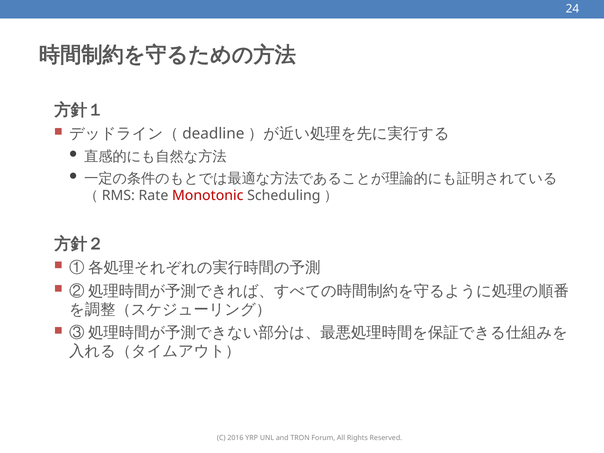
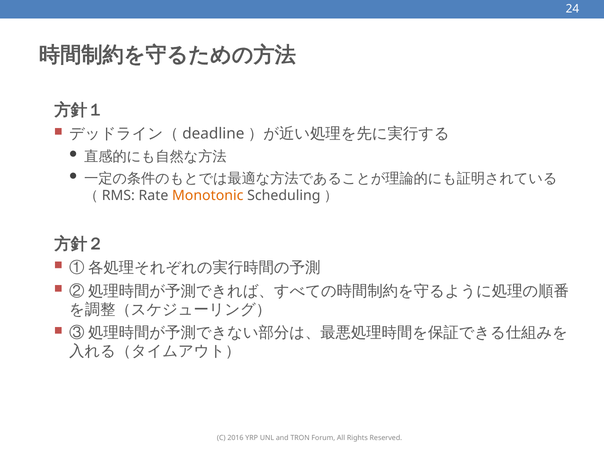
Monotonic colour: red -> orange
